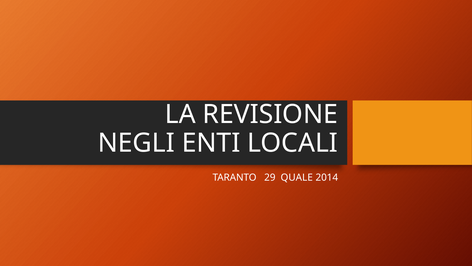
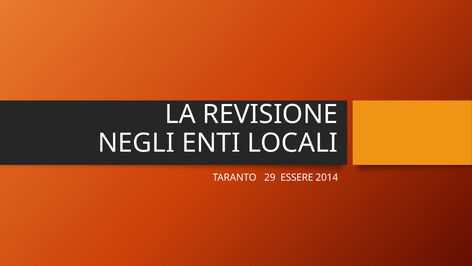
QUALE: QUALE -> ESSERE
